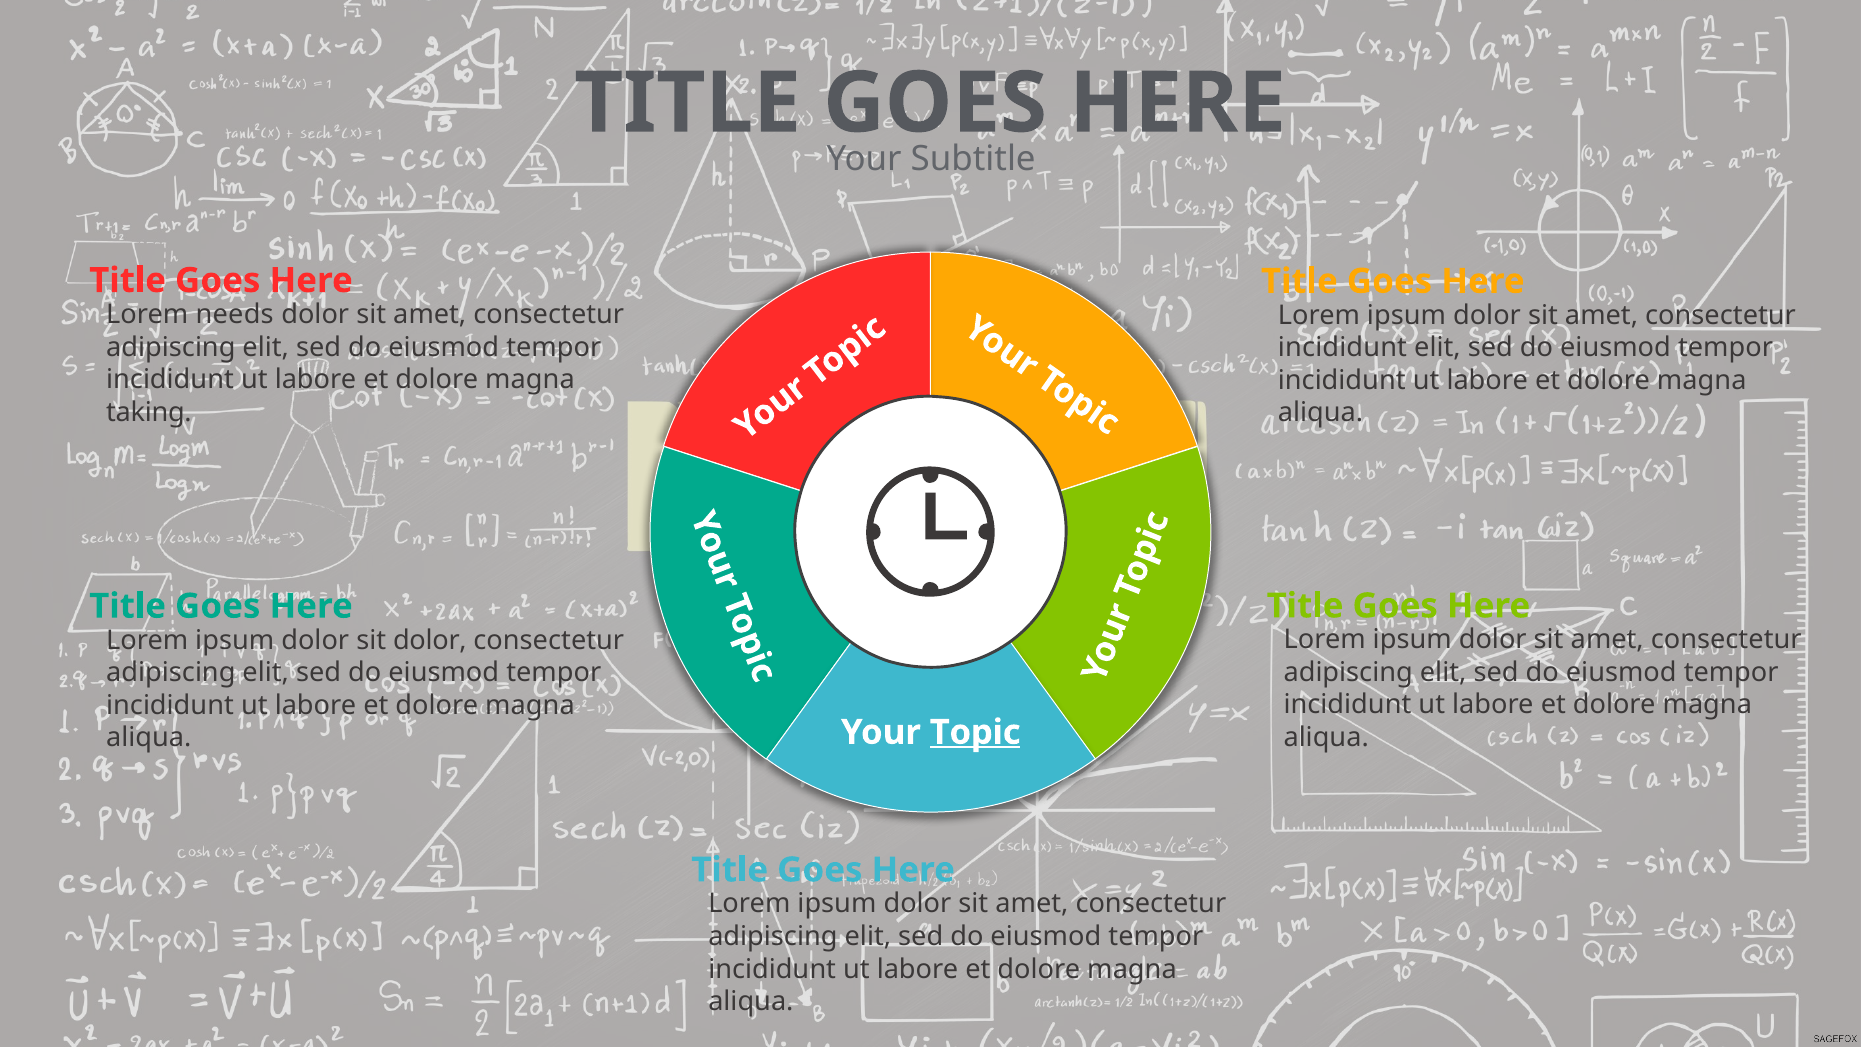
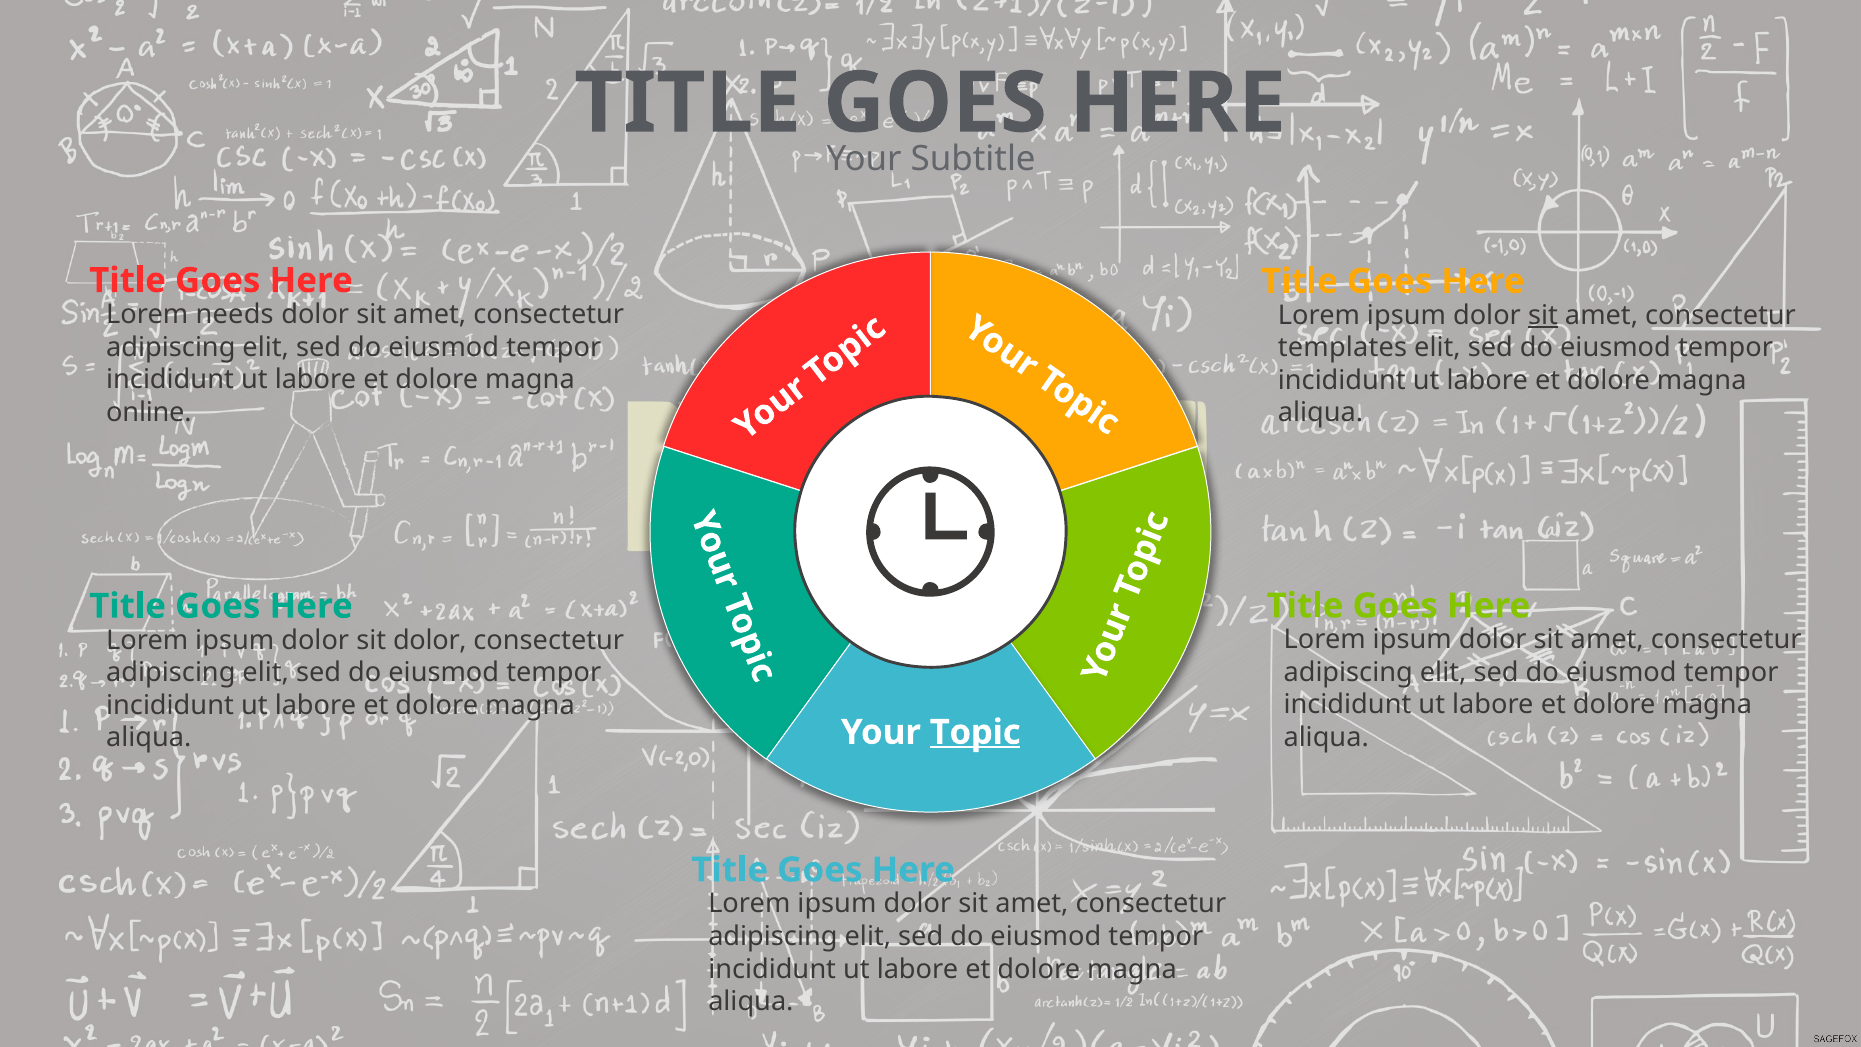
sit at (1543, 315) underline: none -> present
incididunt at (1343, 348): incididunt -> templates
taking: taking -> online
